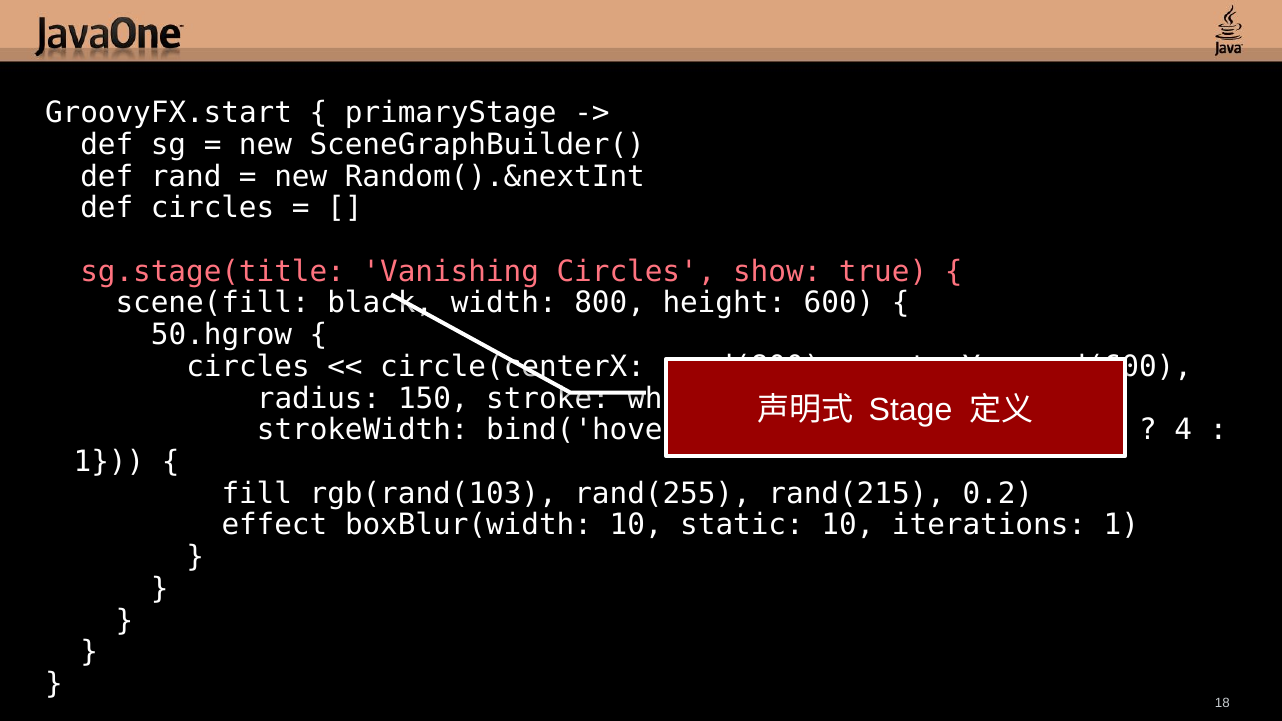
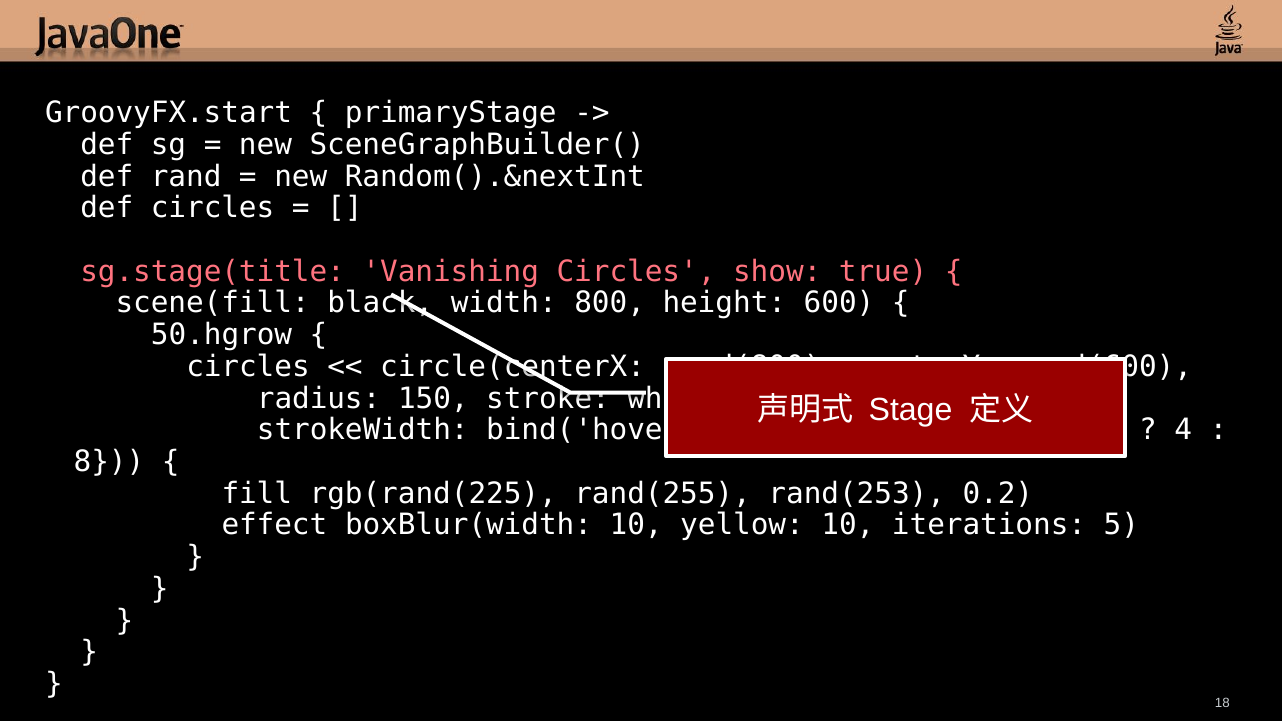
1 at (109, 462): 1 -> 8
rgb(rand(103: rgb(rand(103 -> rgb(rand(225
rand(215: rand(215 -> rand(253
static: static -> yellow
iterations 1: 1 -> 5
